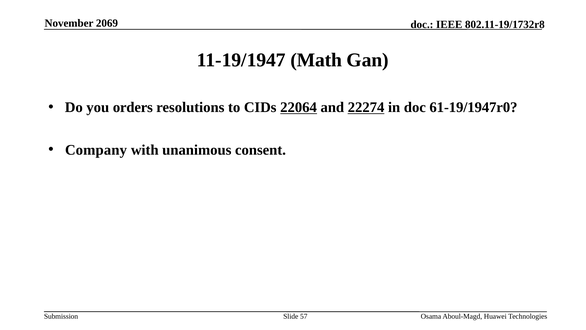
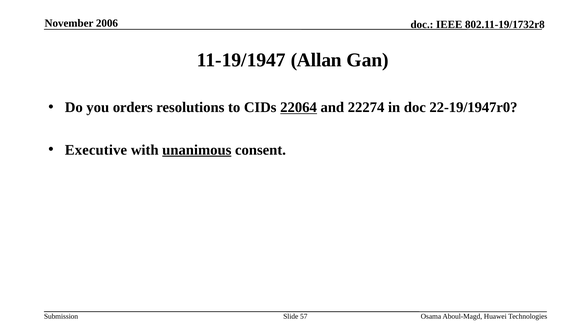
2069: 2069 -> 2006
Math: Math -> Allan
22274 underline: present -> none
61-19/1947r0: 61-19/1947r0 -> 22-19/1947r0
Company: Company -> Executive
unanimous underline: none -> present
